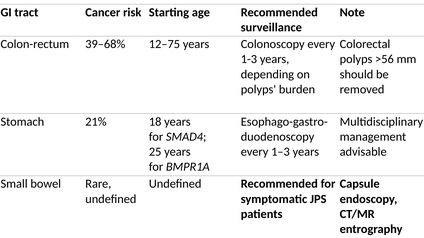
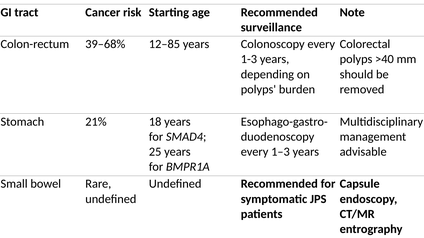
12–75: 12–75 -> 12–85
>56: >56 -> >40
